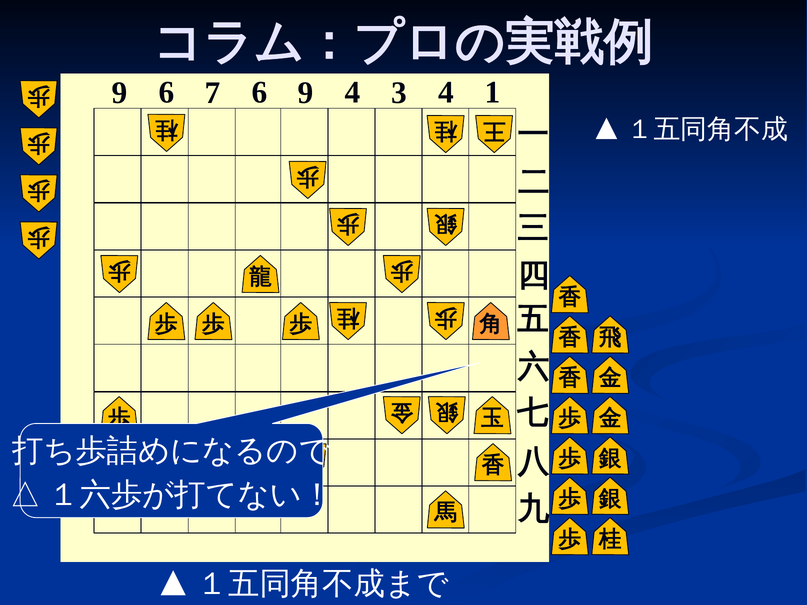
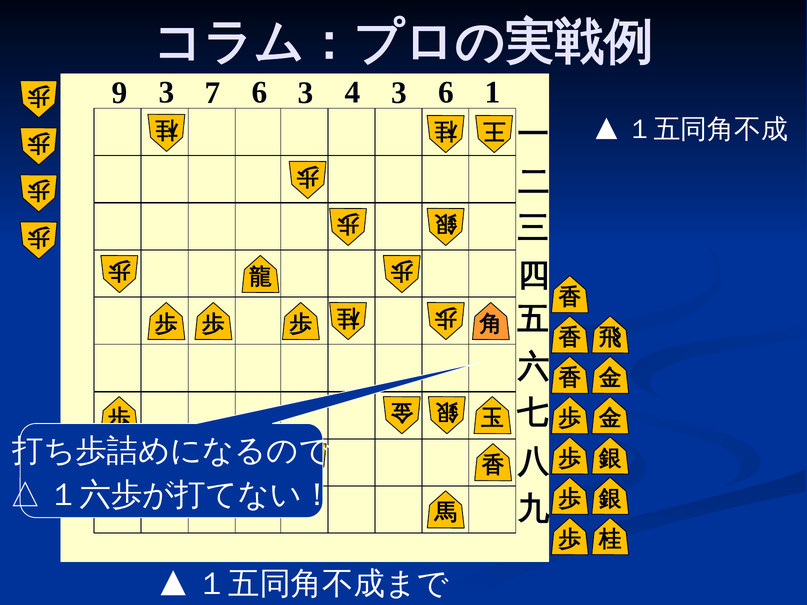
9 6: 6 -> 3
6 9: 9 -> 3
3 4: 4 -> 6
